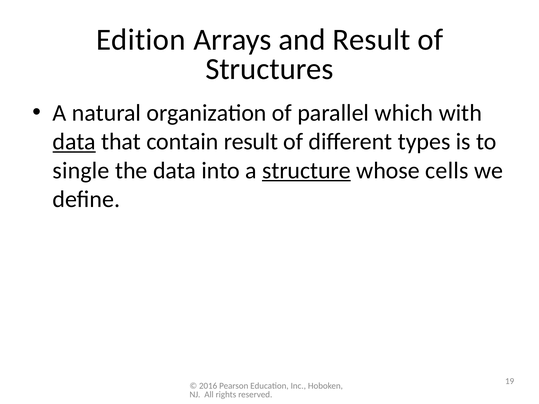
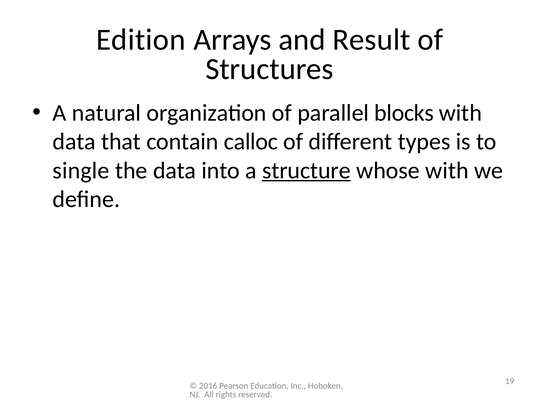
which: which -> blocks
data at (74, 142) underline: present -> none
contain result: result -> calloc
whose cells: cells -> with
